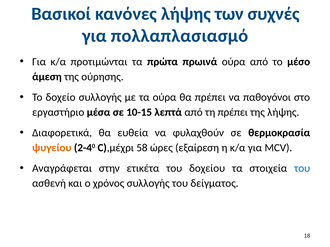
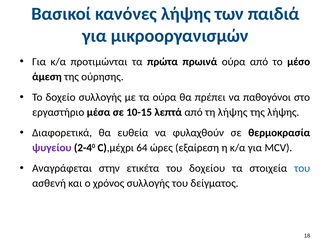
συχνές: συχνές -> παιδιά
πολλαπλασιασμό: πολλαπλασιασμό -> μικροοργανισμών
τη πρέπει: πρέπει -> λήψης
ψυγείου colour: orange -> purple
58: 58 -> 64
